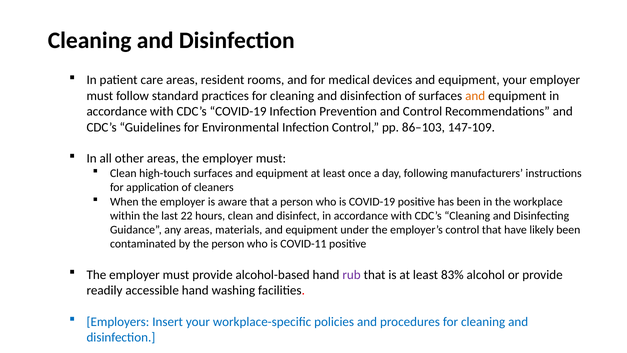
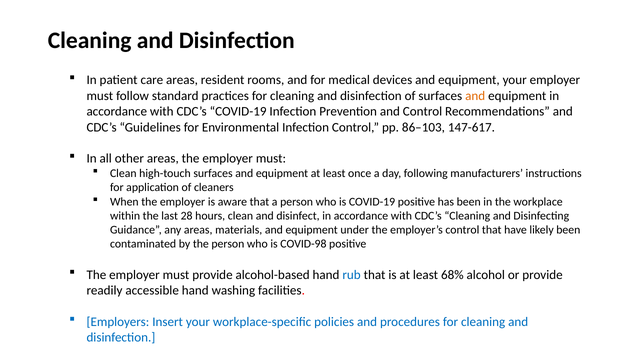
147-109: 147-109 -> 147-617
22: 22 -> 28
COVID-11: COVID-11 -> COVID-98
rub colour: purple -> blue
83%: 83% -> 68%
